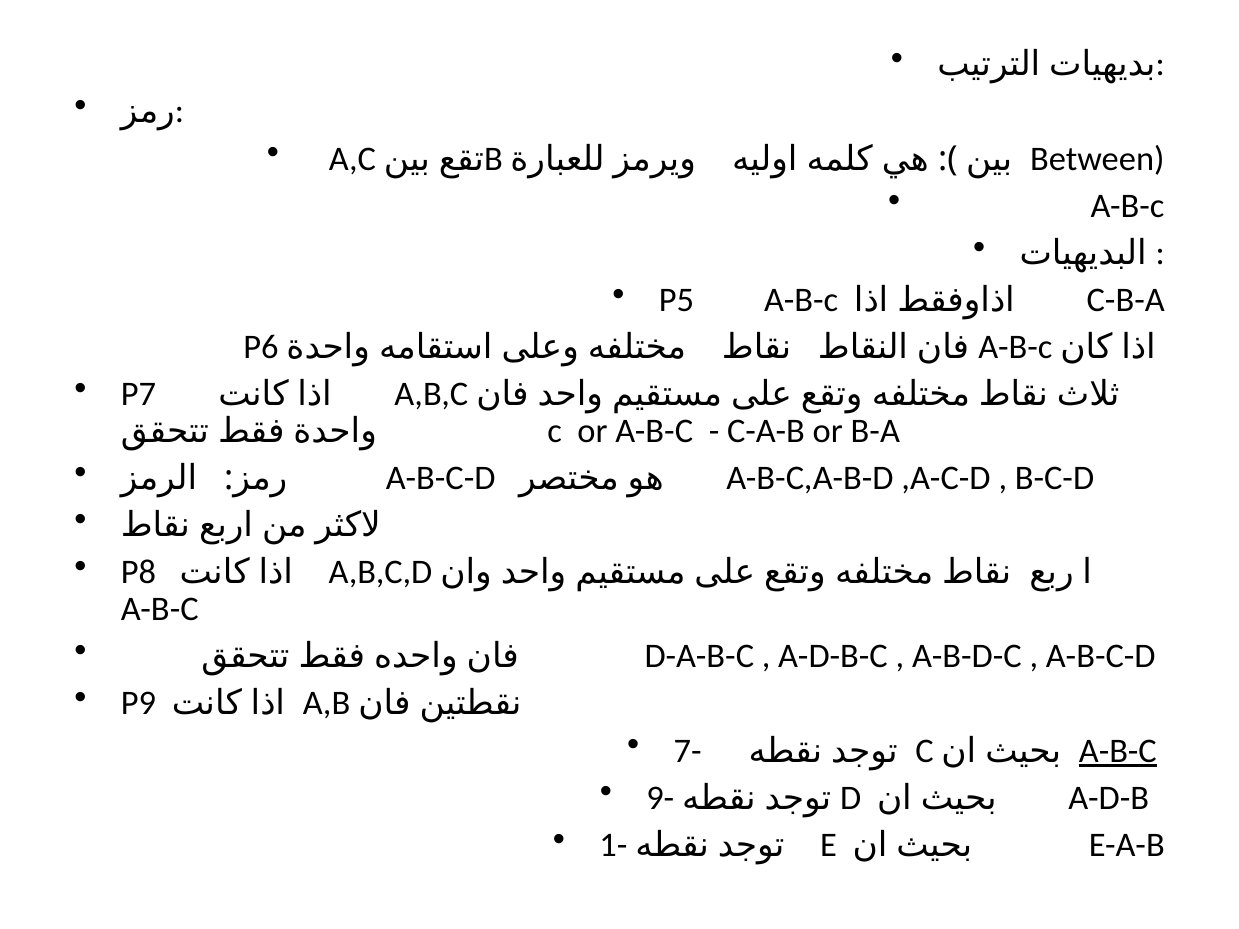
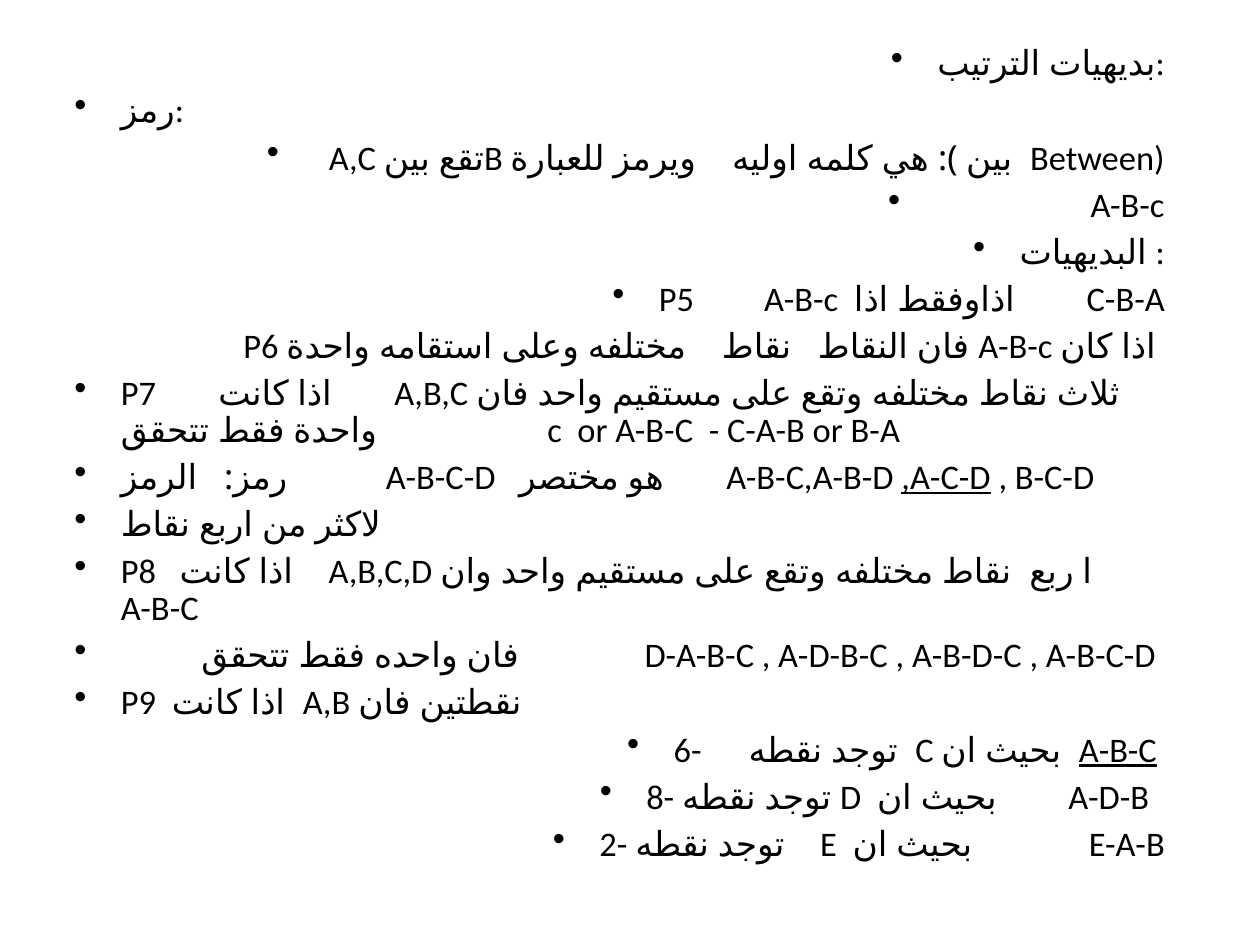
,A-C-D underline: none -> present
7-: 7- -> 6-
9-: 9- -> 8-
1-: 1- -> 2-
